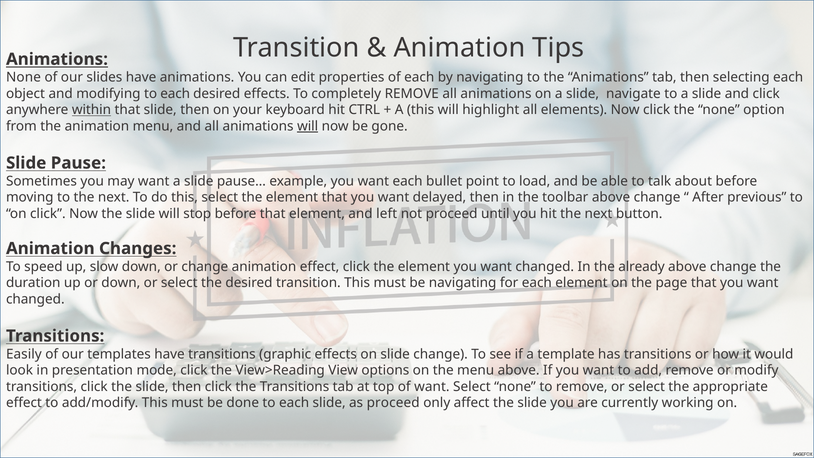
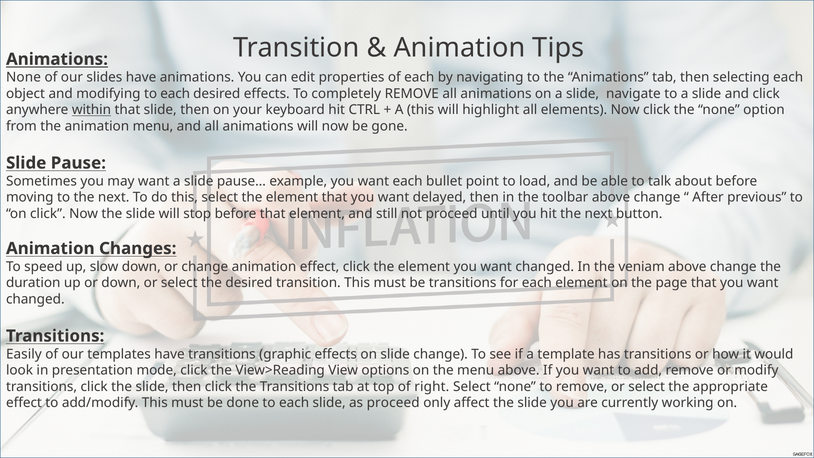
will at (308, 126) underline: present -> none
left: left -> still
already: already -> veniam
be navigating: navigating -> transitions
of want: want -> right
